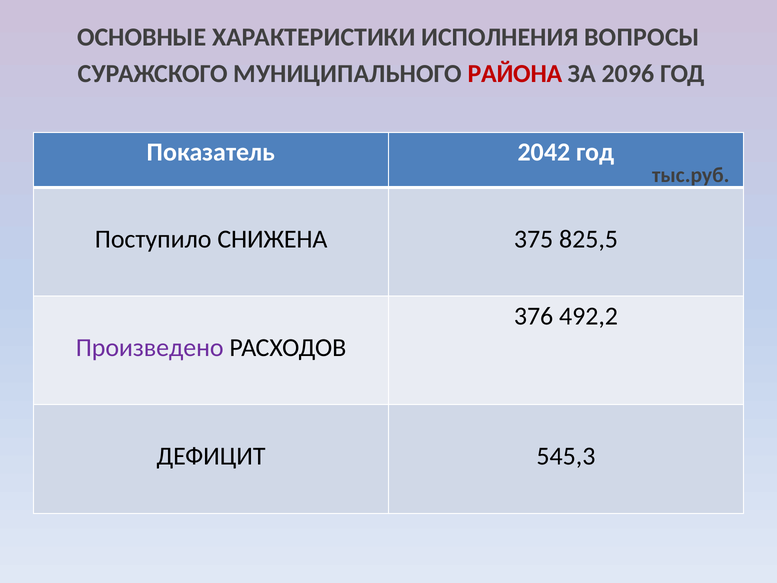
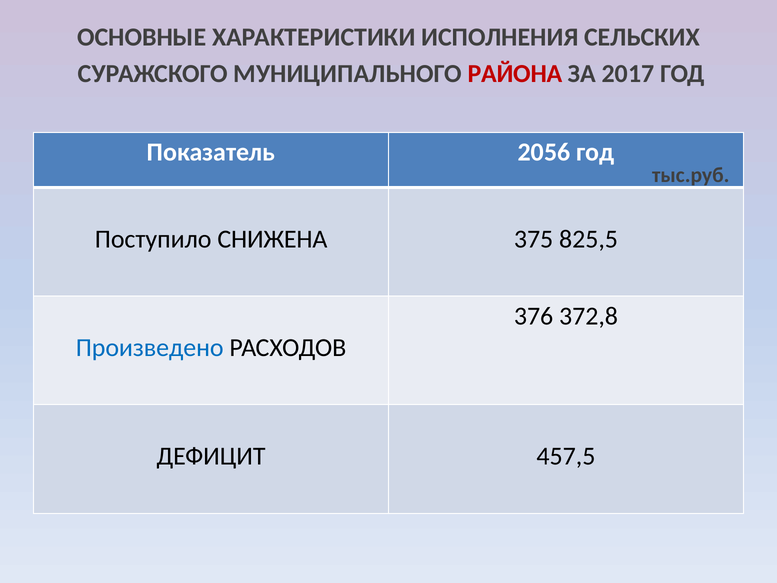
ВОПРОСЫ: ВОПРОСЫ -> СЕЛЬСКИХ
2096: 2096 -> 2017
2042: 2042 -> 2056
492,2: 492,2 -> 372,8
Произведено colour: purple -> blue
545,3: 545,3 -> 457,5
